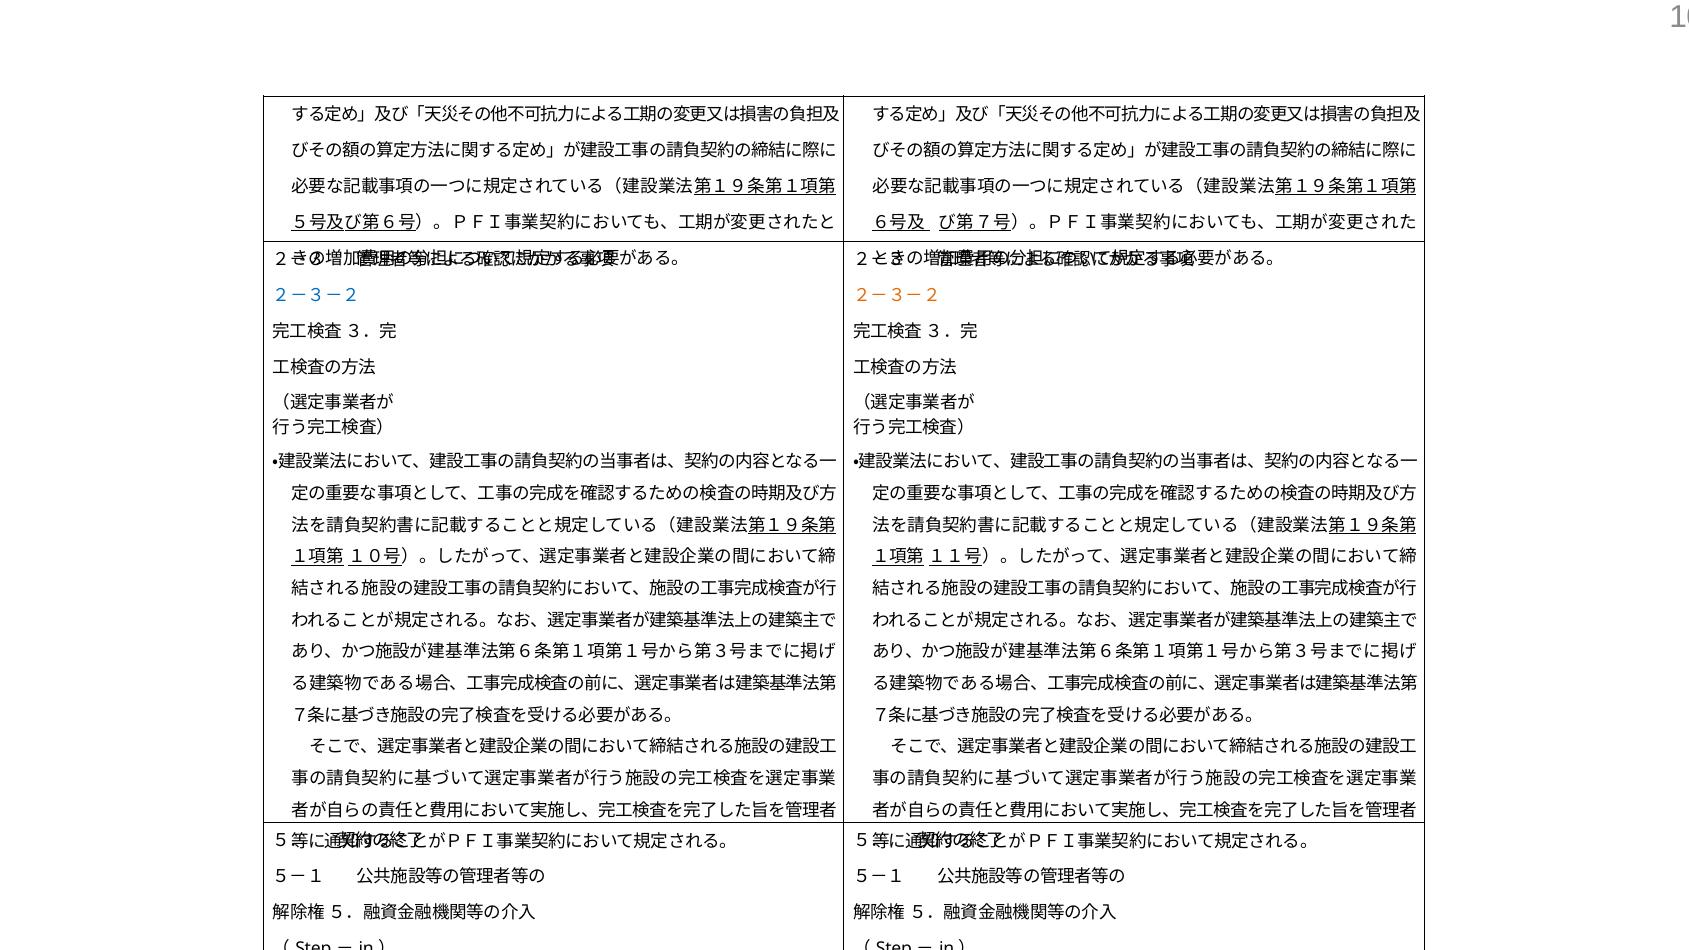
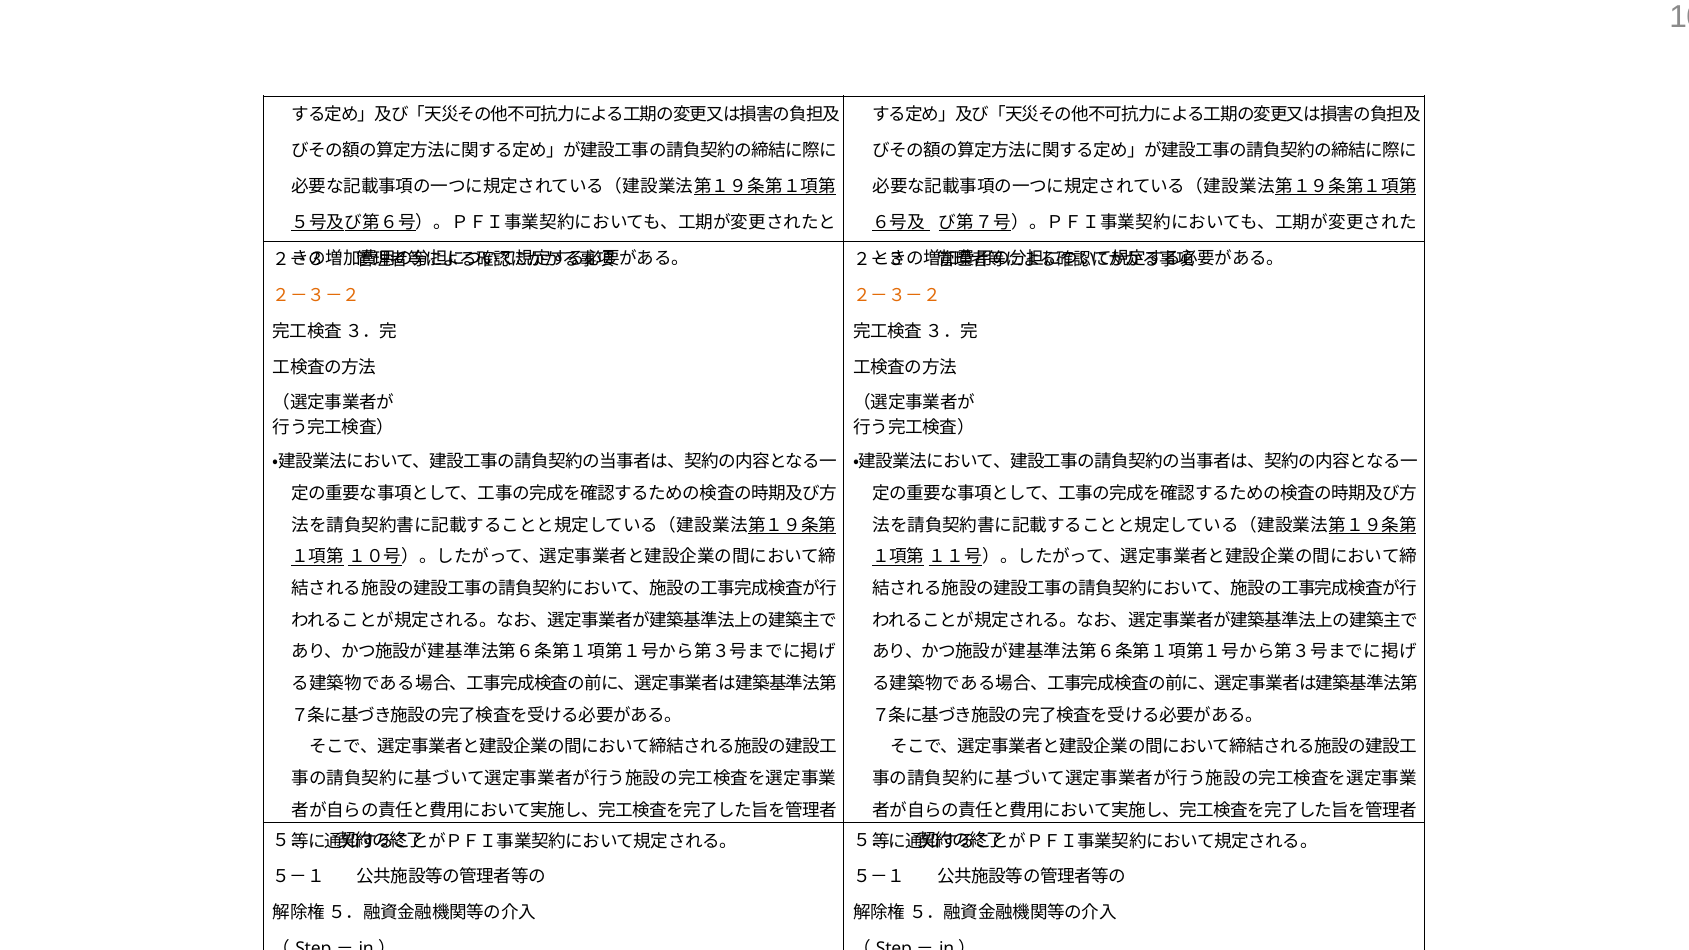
２－３－２ at (316, 296) colour: blue -> orange
